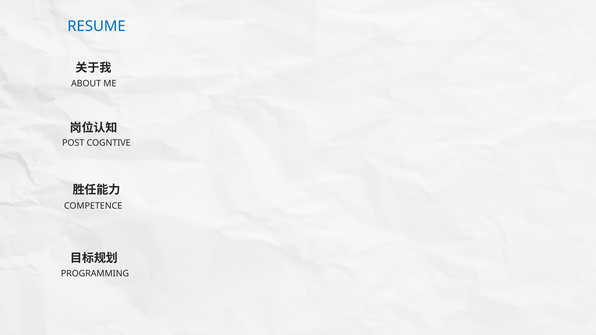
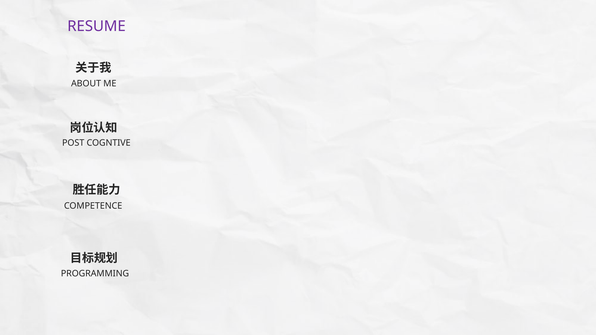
RESUME colour: blue -> purple
